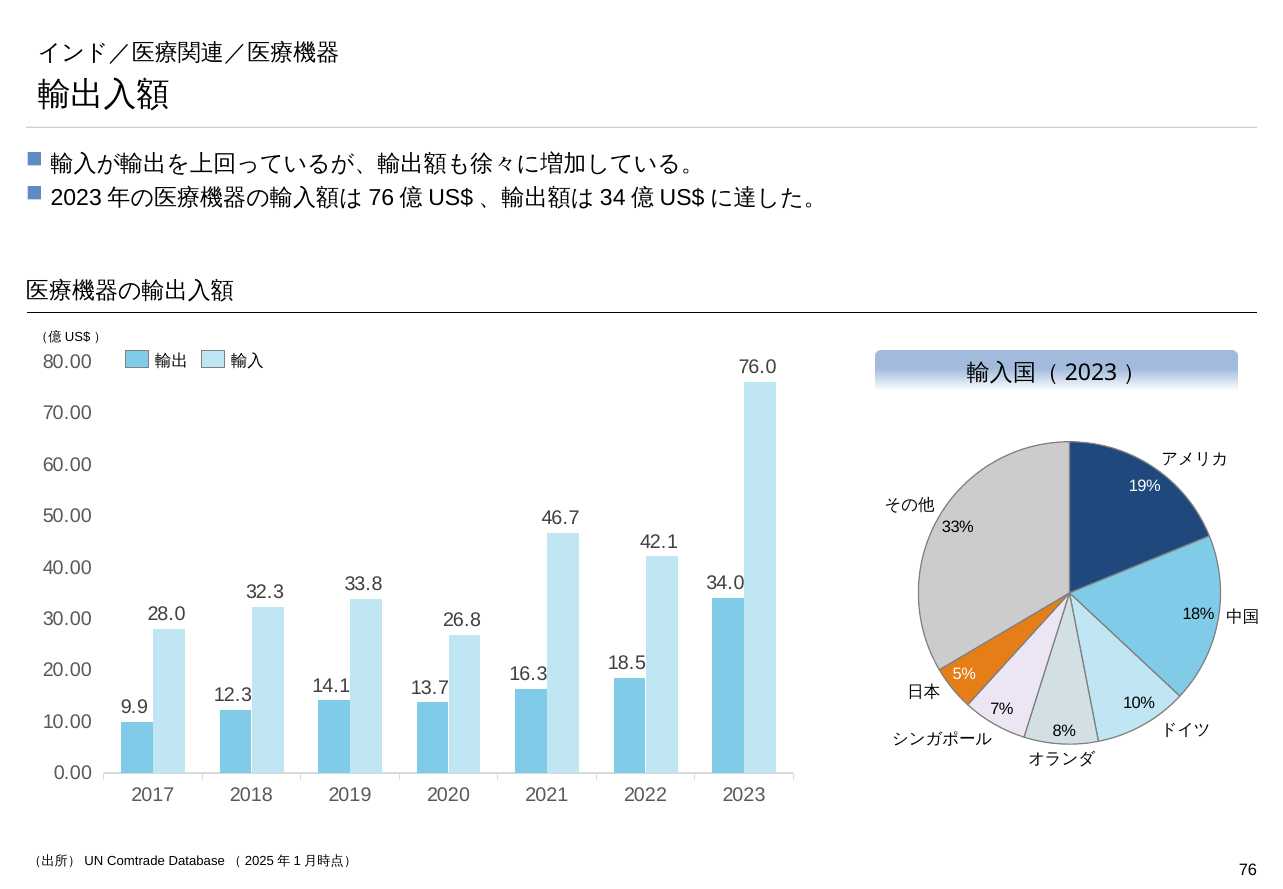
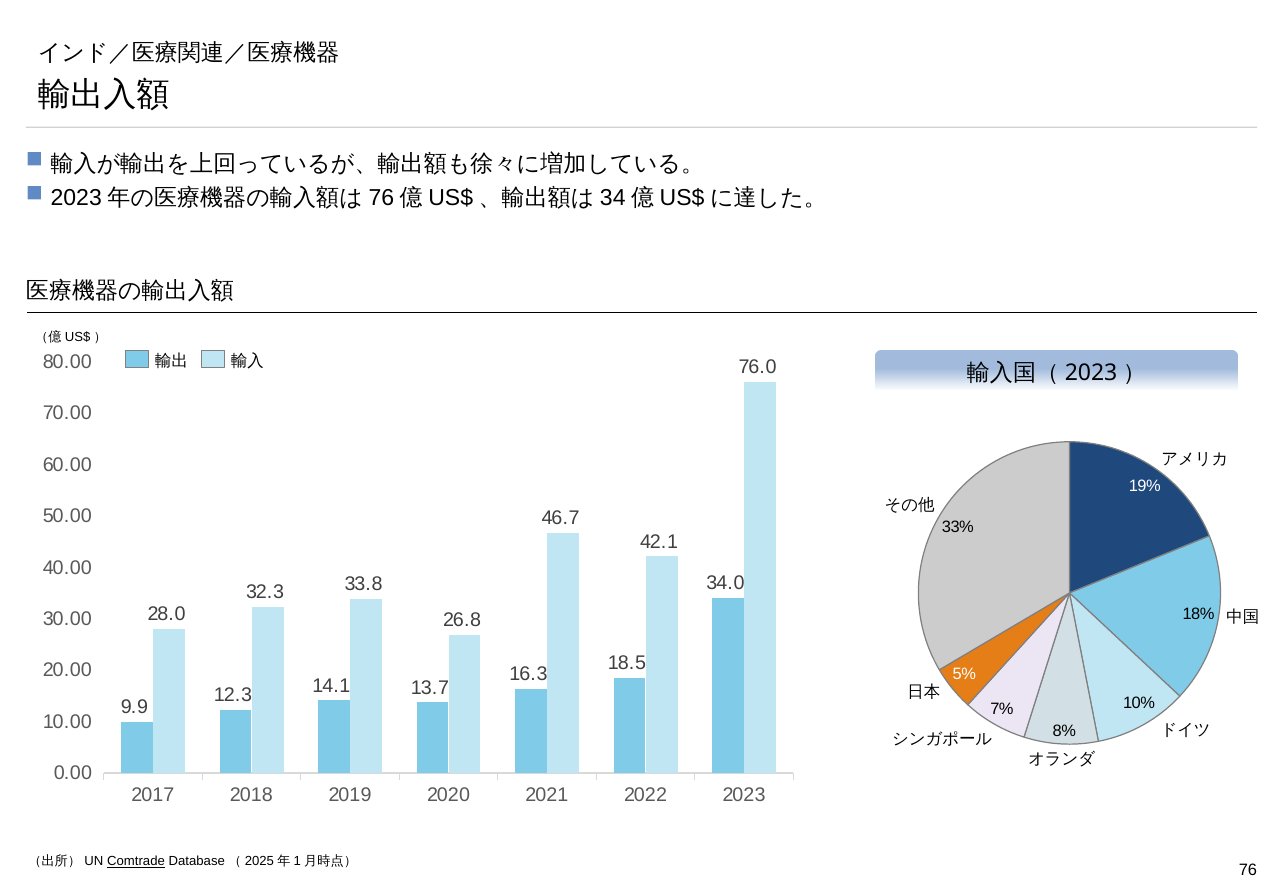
Comtrade underline: none -> present
